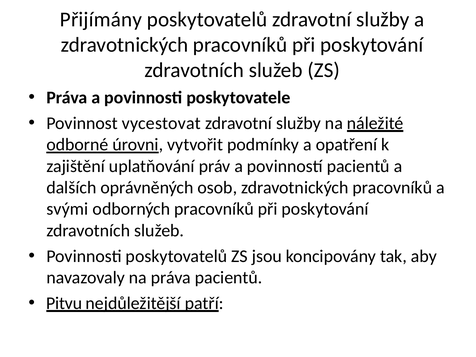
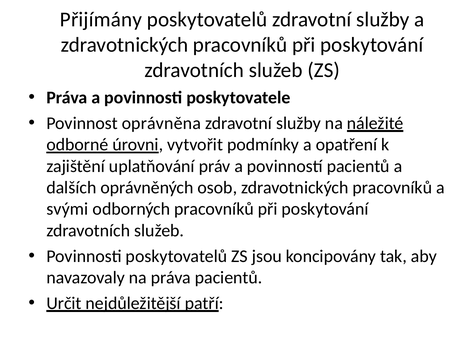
vycestovat: vycestovat -> oprávněna
Pitvu: Pitvu -> Určit
